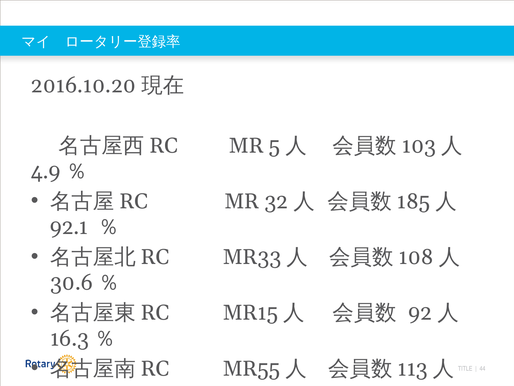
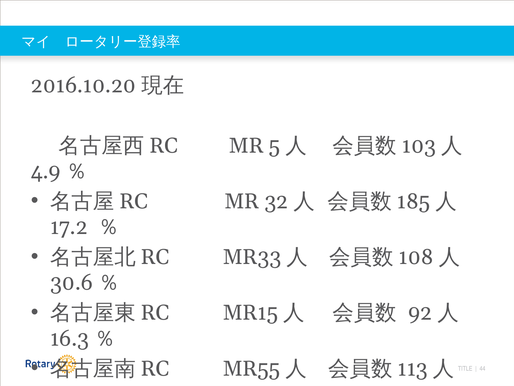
92.1: 92.1 -> 17.2
